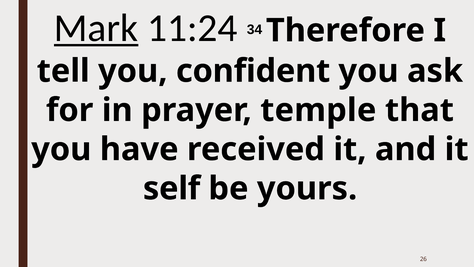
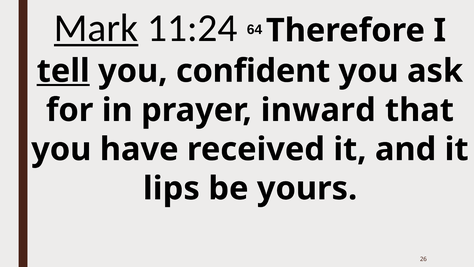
34: 34 -> 64
tell underline: none -> present
temple: temple -> inward
self: self -> lips
